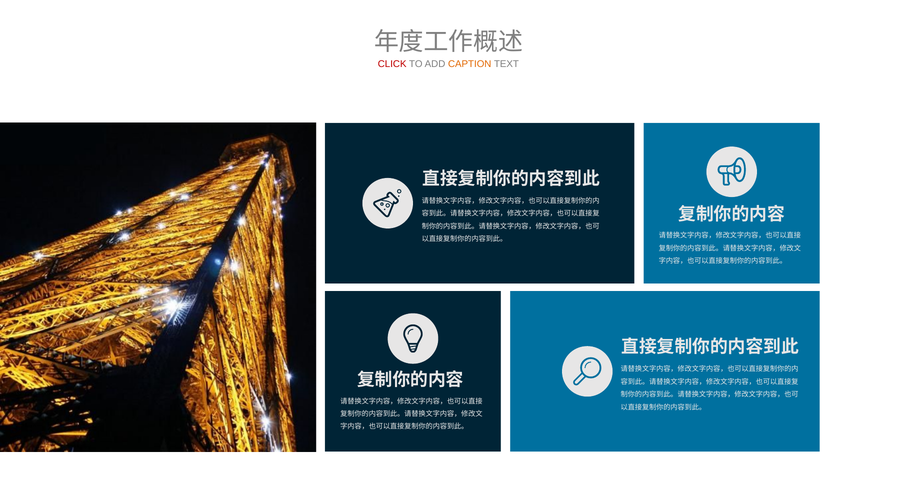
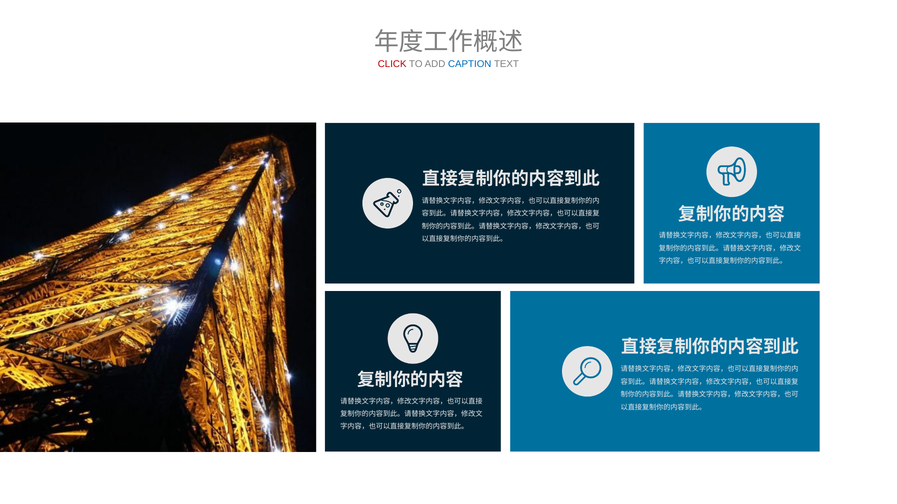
CAPTION colour: orange -> blue
